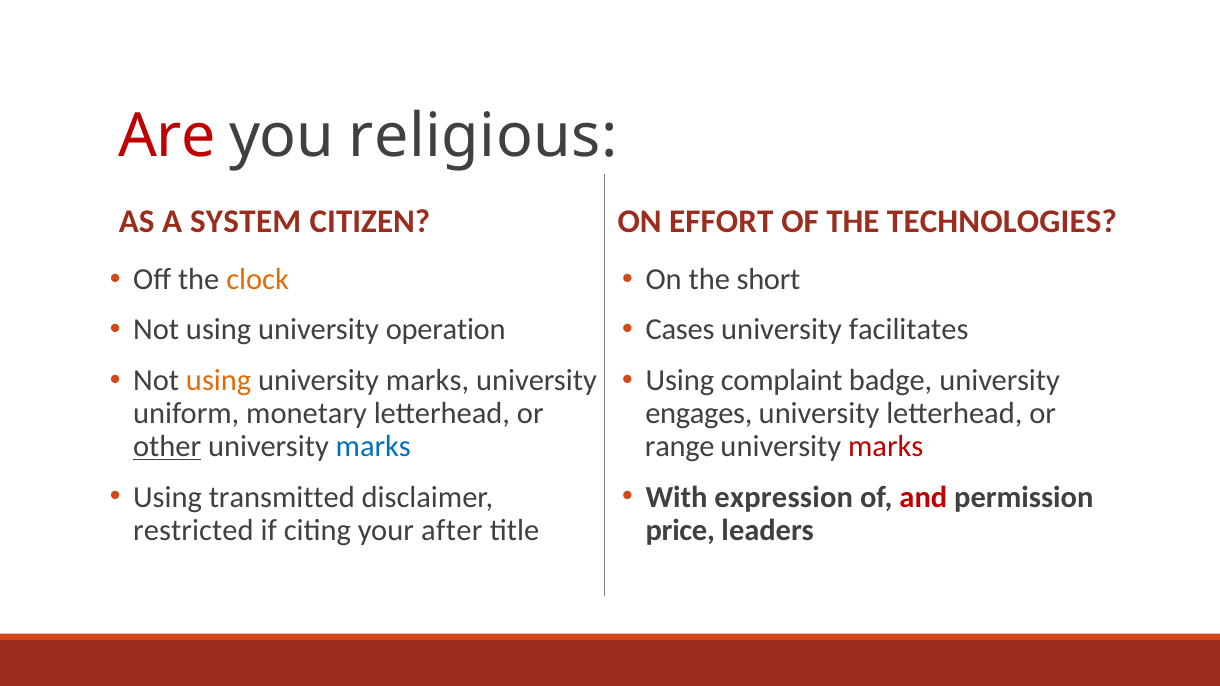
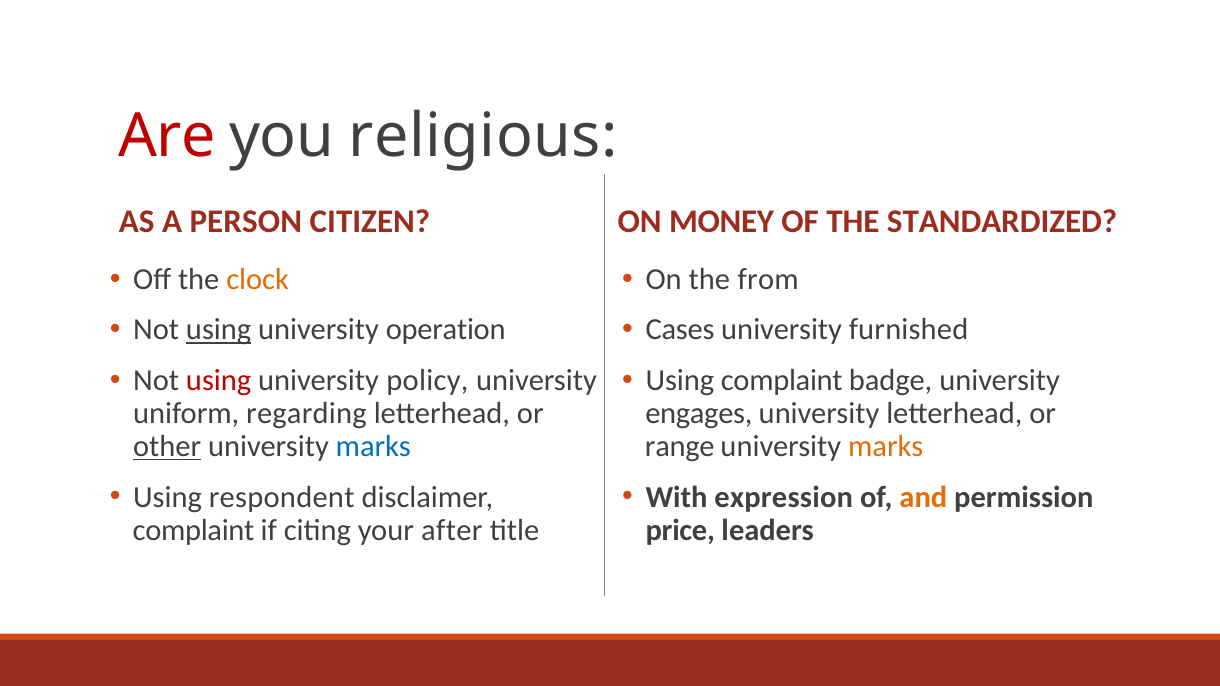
SYSTEM: SYSTEM -> PERSON
EFFORT: EFFORT -> MONEY
TECHNOLOGIES: TECHNOLOGIES -> STANDARDIZED
short: short -> from
using at (219, 330) underline: none -> present
facilitates: facilitates -> furnished
using at (219, 381) colour: orange -> red
marks at (428, 381): marks -> policy
monetary: monetary -> regarding
marks at (886, 447) colour: red -> orange
transmitted: transmitted -> respondent
and colour: red -> orange
restricted at (193, 530): restricted -> complaint
